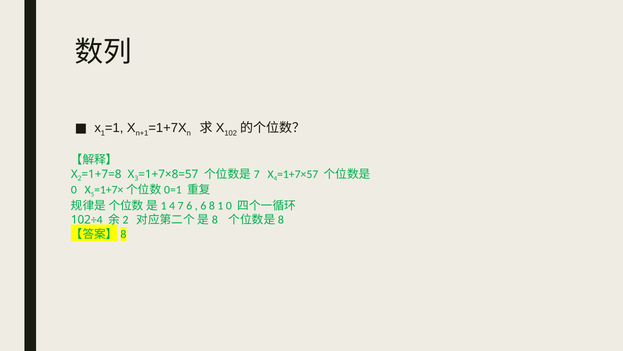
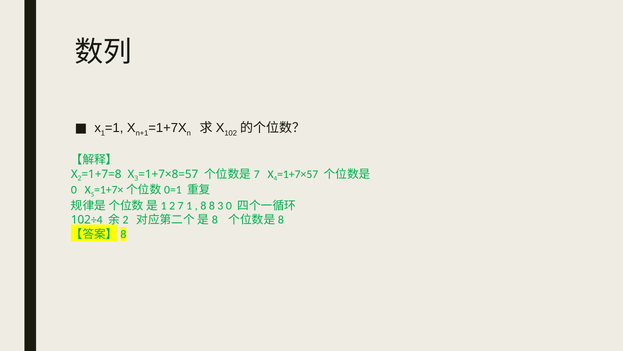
4 at (172, 206): 4 -> 2
7 6: 6 -> 1
6 at (203, 206): 6 -> 8
8 1: 1 -> 3
